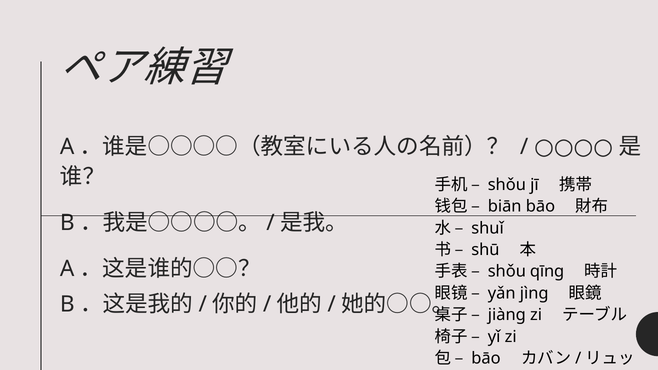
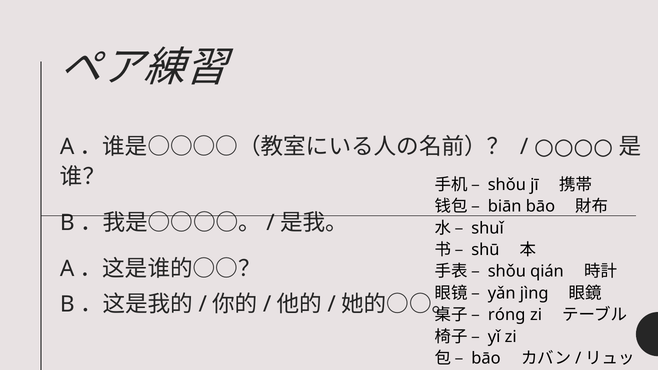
qīng: qīng -> qián
jiàng: jiàng -> róng
